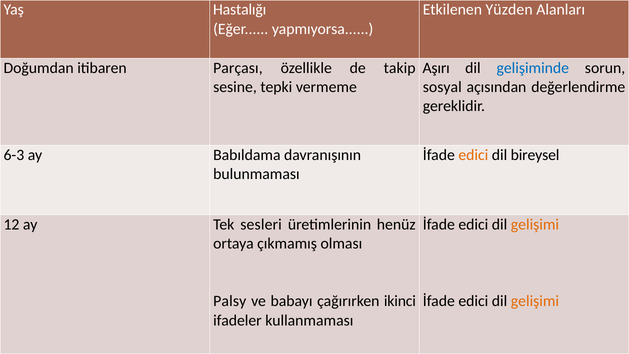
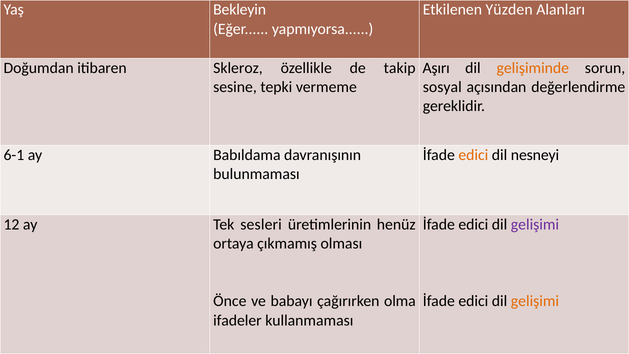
Hastalığı: Hastalığı -> Bekleyin
Parçası: Parçası -> Skleroz
gelişiminde colour: blue -> orange
6-3: 6-3 -> 6-1
bireysel: bireysel -> nesneyi
gelişimi at (535, 224) colour: orange -> purple
Palsy: Palsy -> Önce
ikinci: ikinci -> olma
